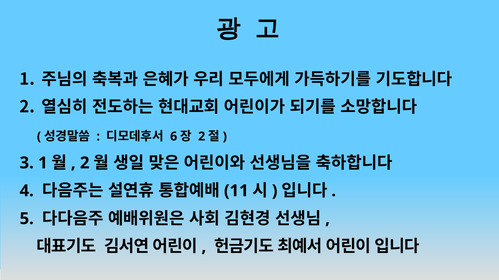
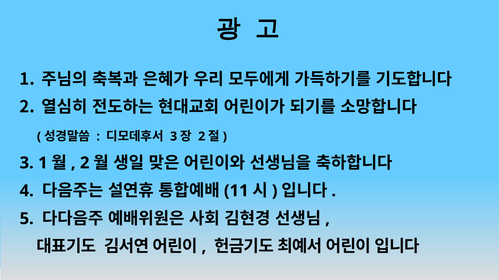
6 at (174, 137): 6 -> 3
